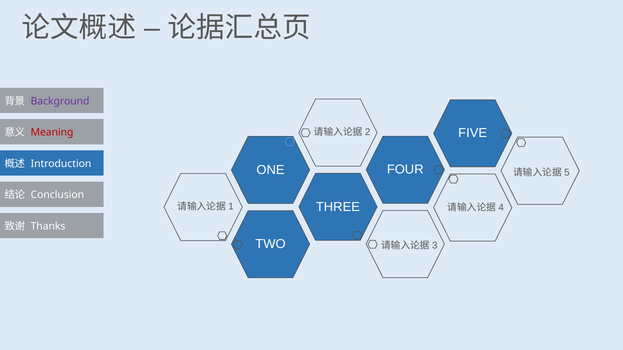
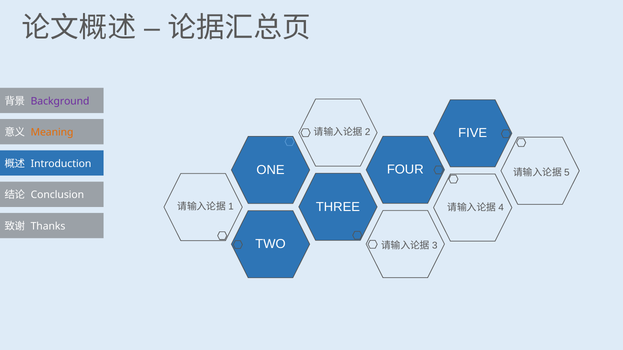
Meaning colour: red -> orange
